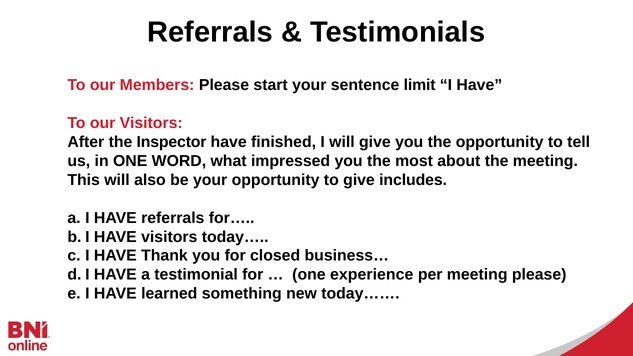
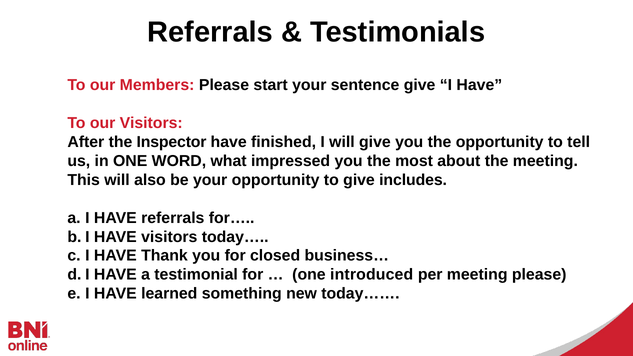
sentence limit: limit -> give
experience: experience -> introduced
